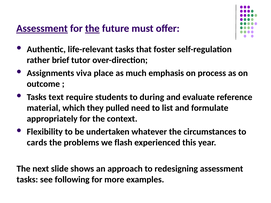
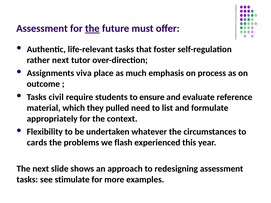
Assessment at (42, 29) underline: present -> none
rather brief: brief -> next
text: text -> civil
during: during -> ensure
following: following -> stimulate
